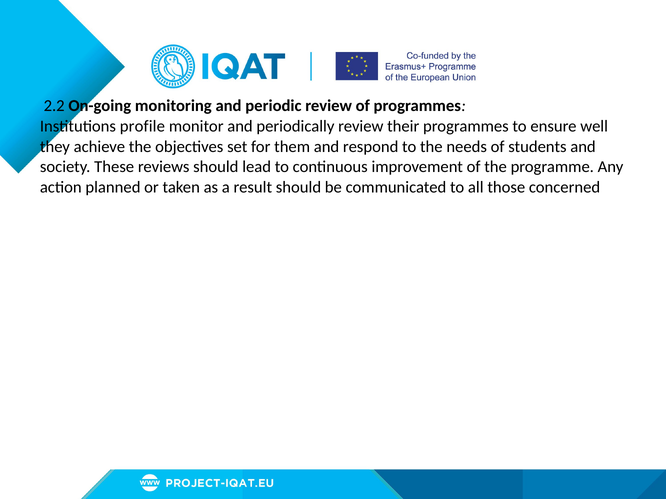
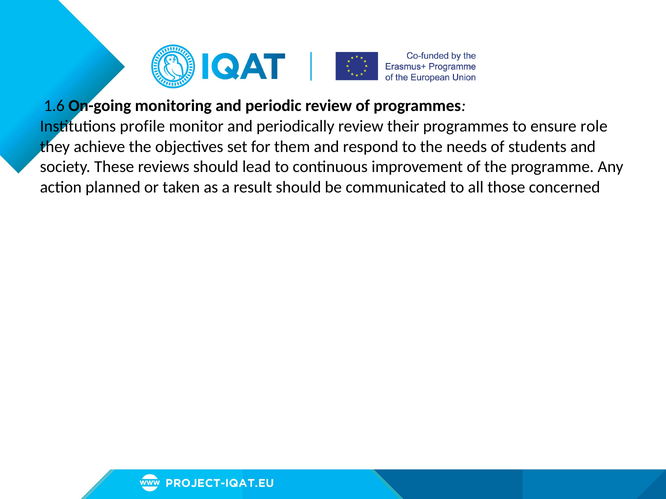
2.2: 2.2 -> 1.6
well: well -> role
